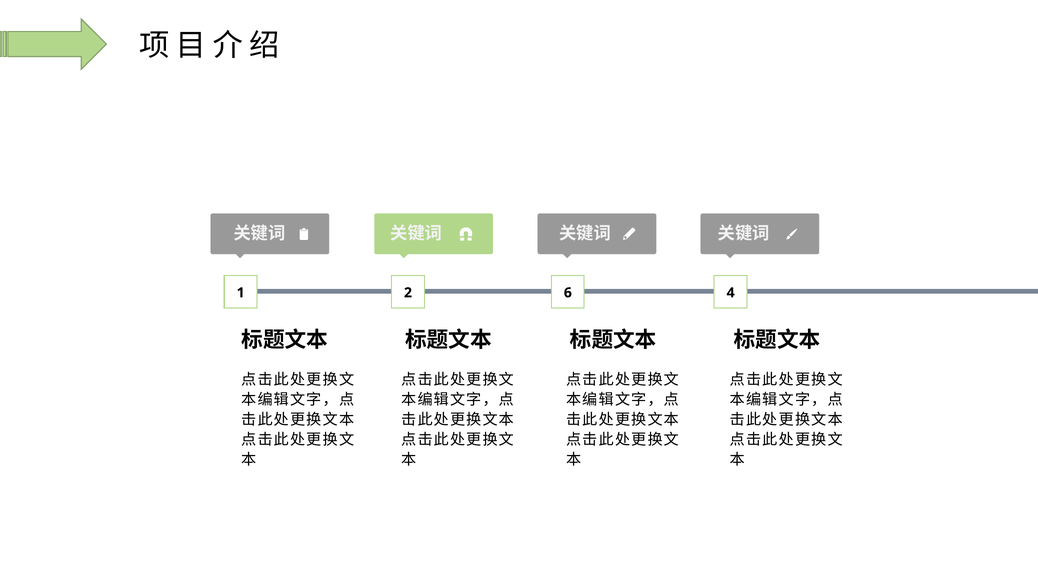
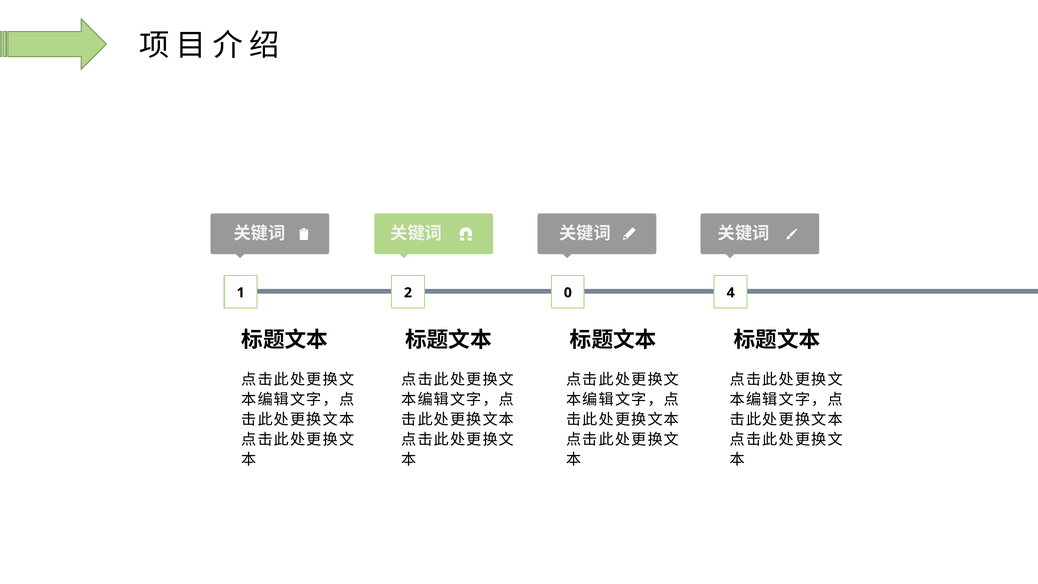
6: 6 -> 0
